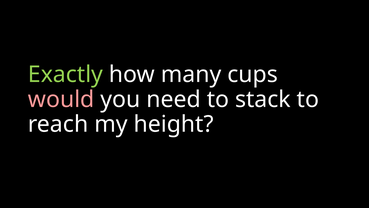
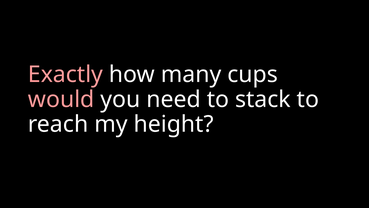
Exactly colour: light green -> pink
